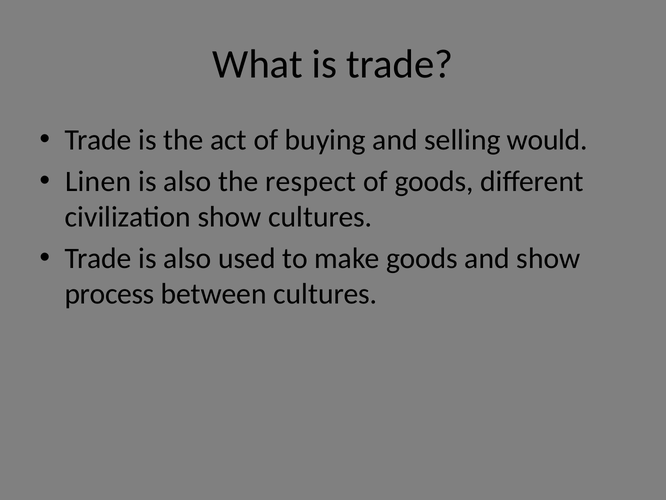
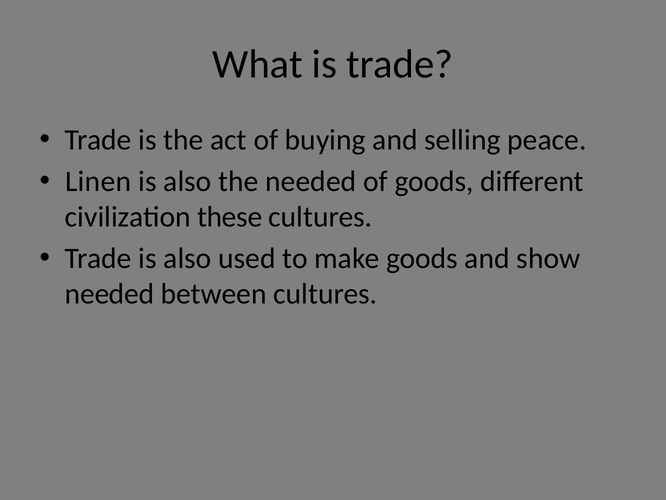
would: would -> peace
the respect: respect -> needed
civilization show: show -> these
process at (110, 294): process -> needed
